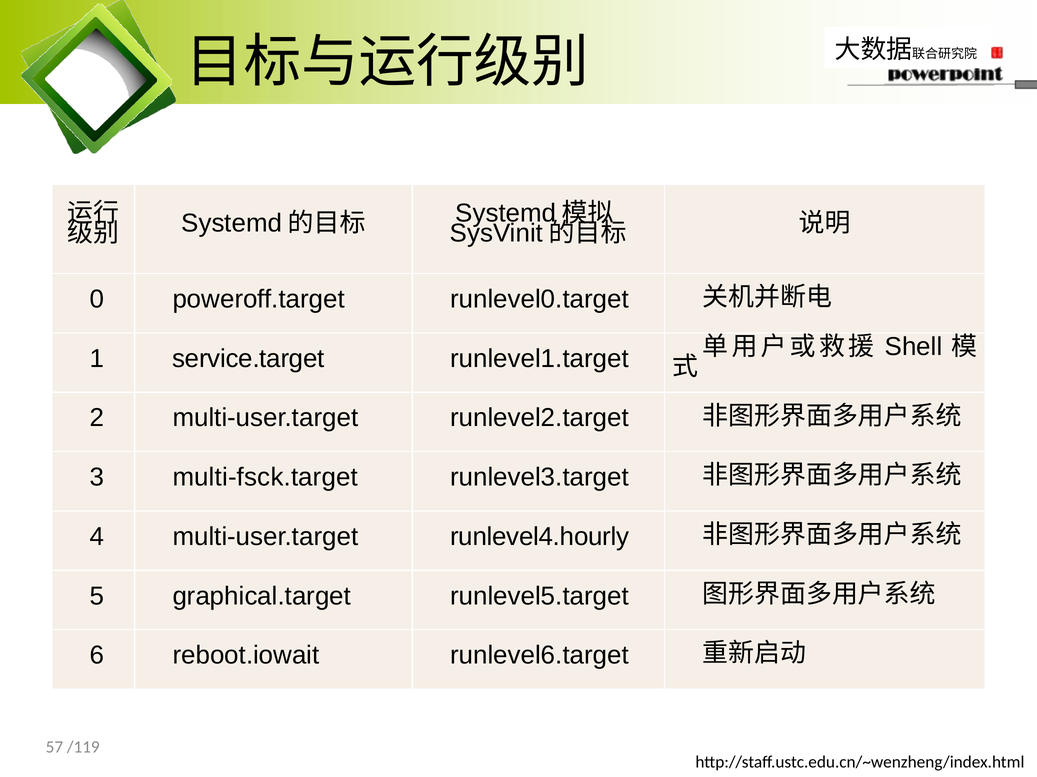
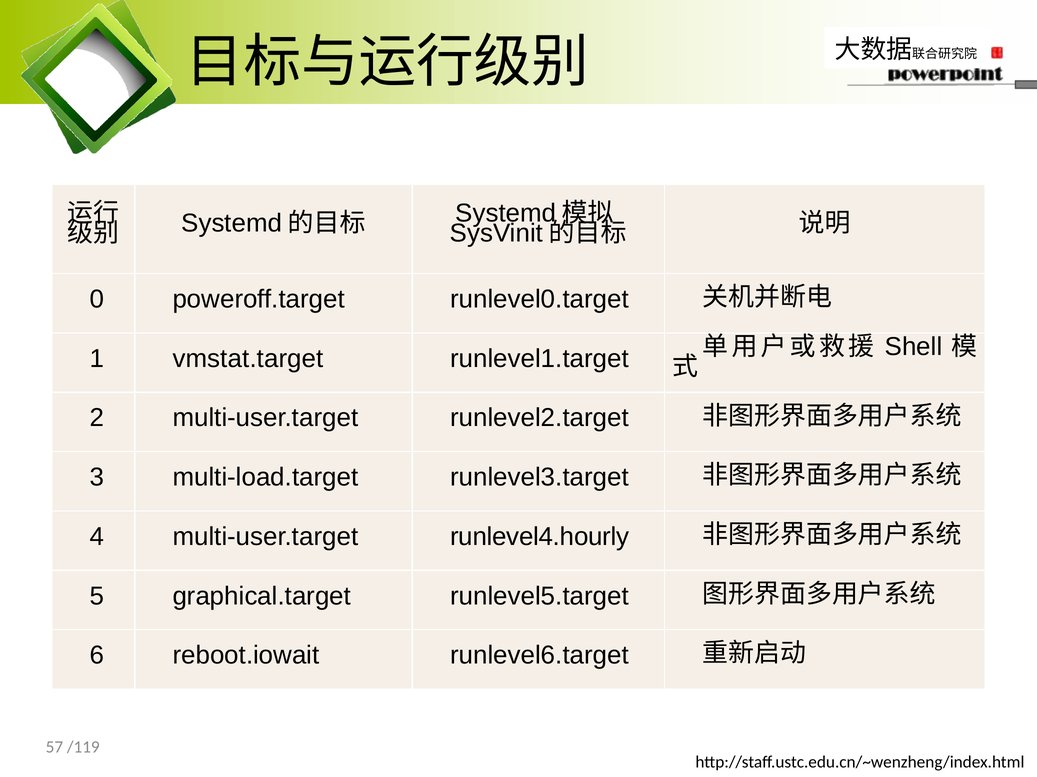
service.target: service.target -> vmstat.target
multi-fsck.target: multi-fsck.target -> multi-load.target
